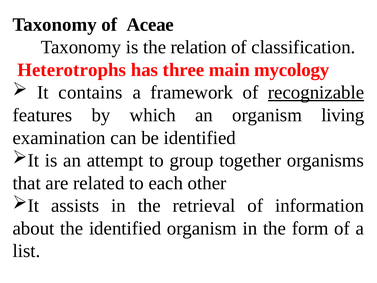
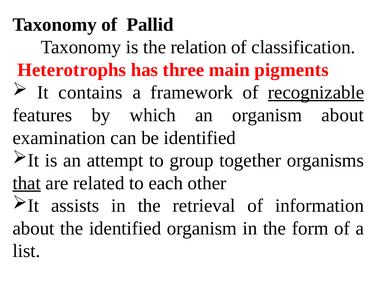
Aceae: Aceae -> Pallid
mycology: mycology -> pigments
organism living: living -> about
that underline: none -> present
